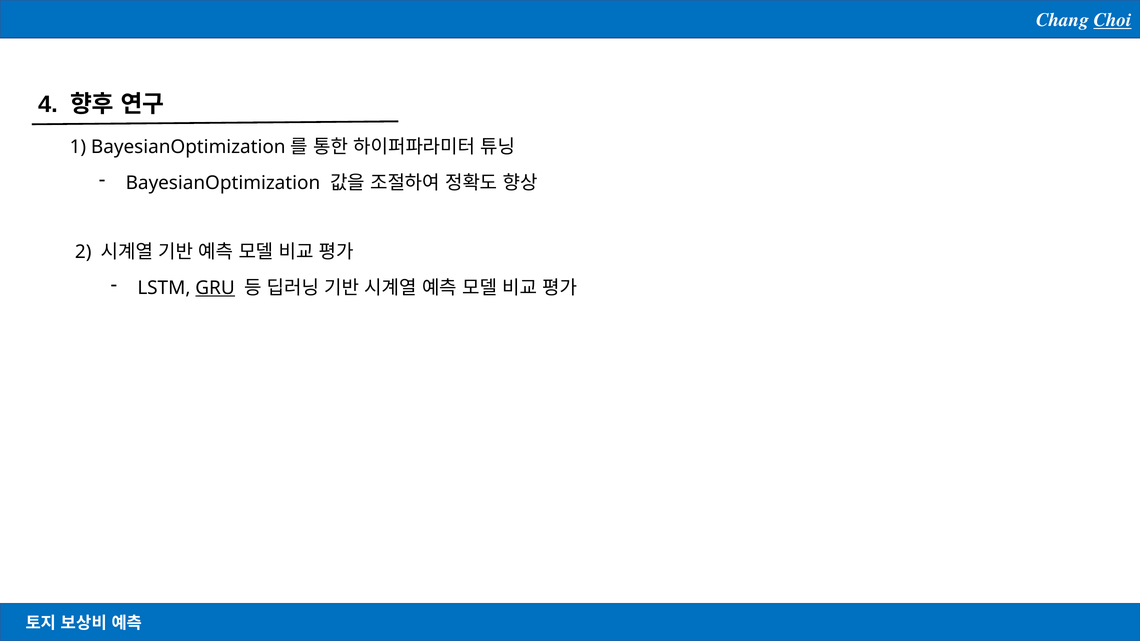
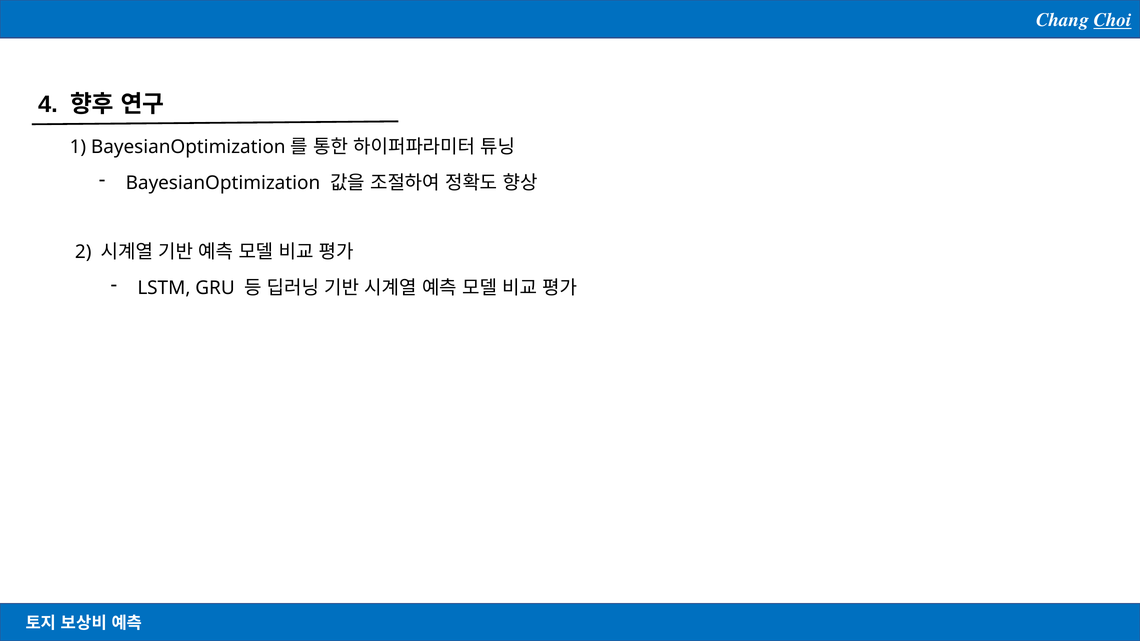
GRU underline: present -> none
